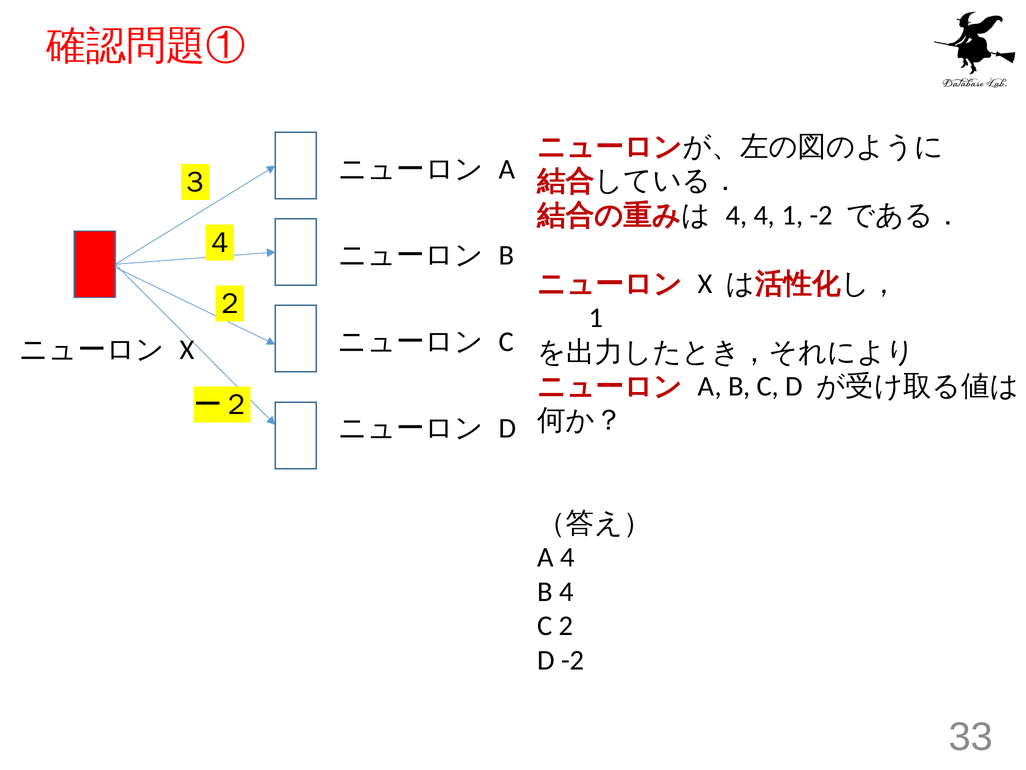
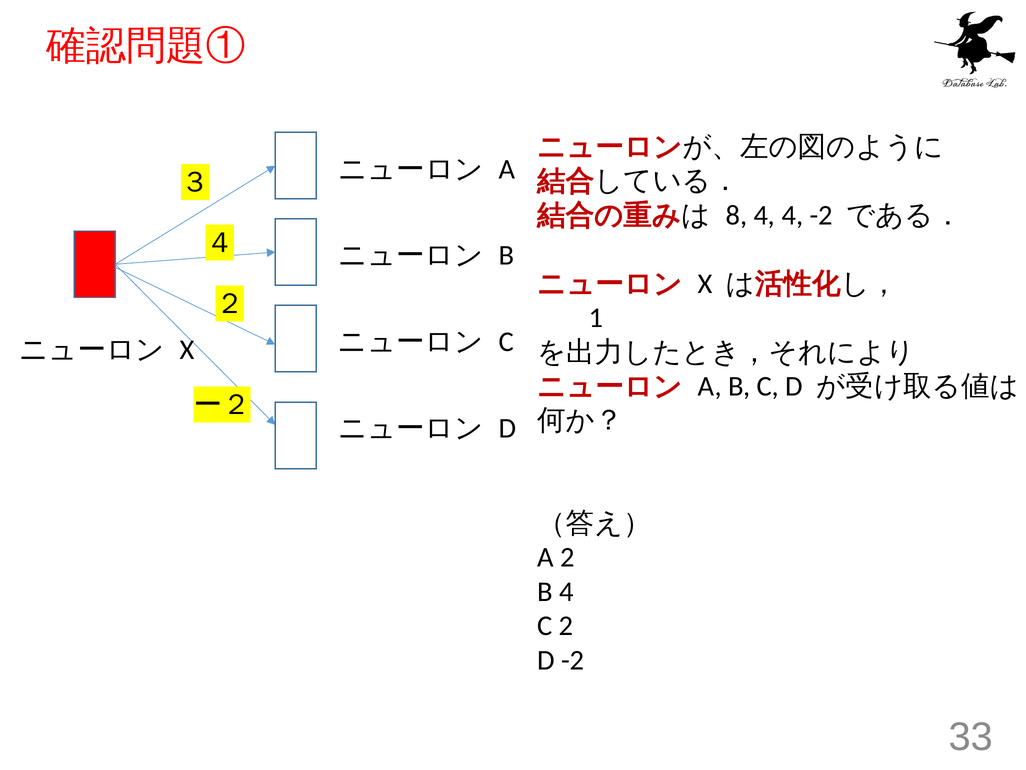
4 at (736, 215): 4 -> 8
4 1: 1 -> 4
A 4: 4 -> 2
